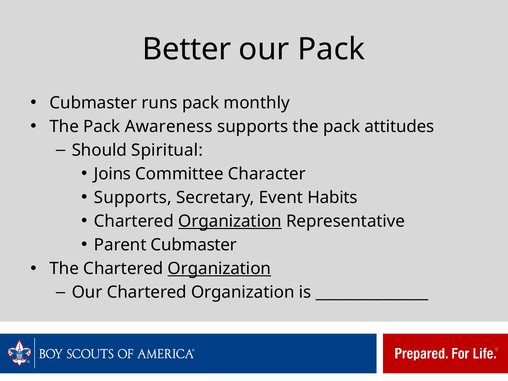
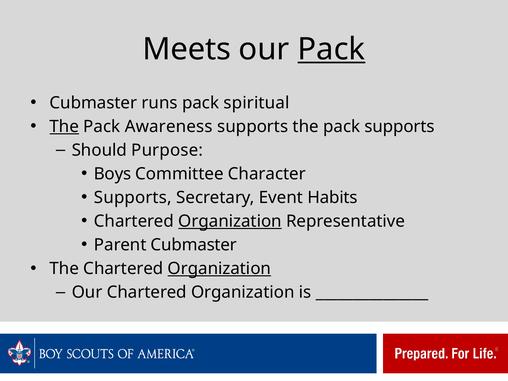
Better: Better -> Meets
Pack at (331, 49) underline: none -> present
monthly: monthly -> spiritual
The at (64, 126) underline: none -> present
pack attitudes: attitudes -> supports
Spiritual: Spiritual -> Purpose
Joins: Joins -> Boys
